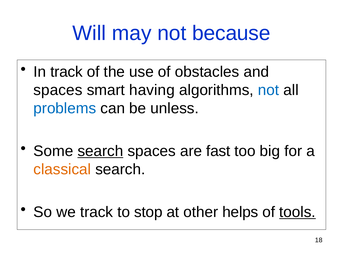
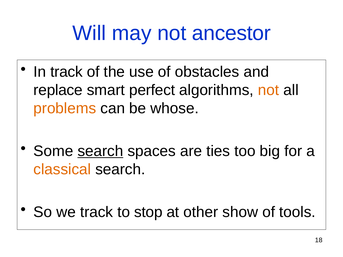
because: because -> ancestor
spaces at (58, 90): spaces -> replace
having: having -> perfect
not at (269, 90) colour: blue -> orange
problems colour: blue -> orange
unless: unless -> whose
fast: fast -> ties
helps: helps -> show
tools underline: present -> none
